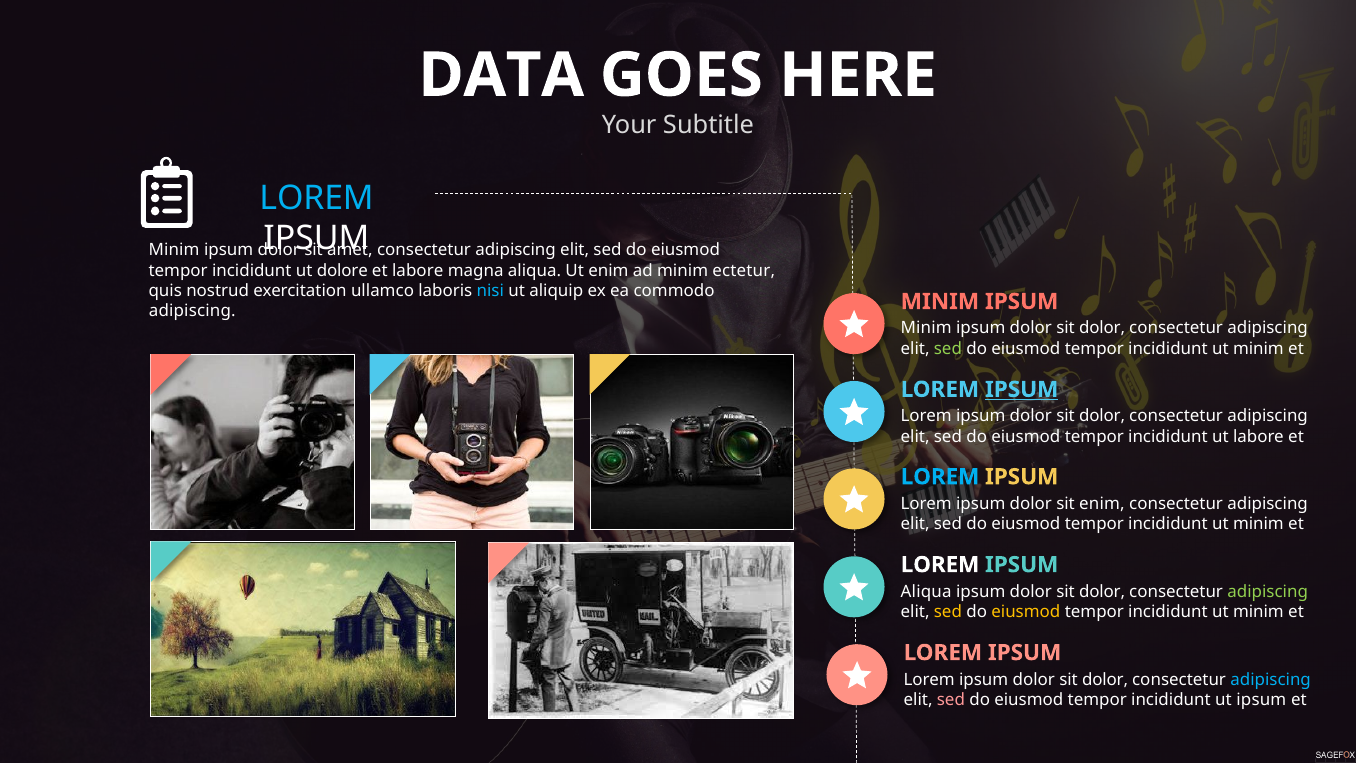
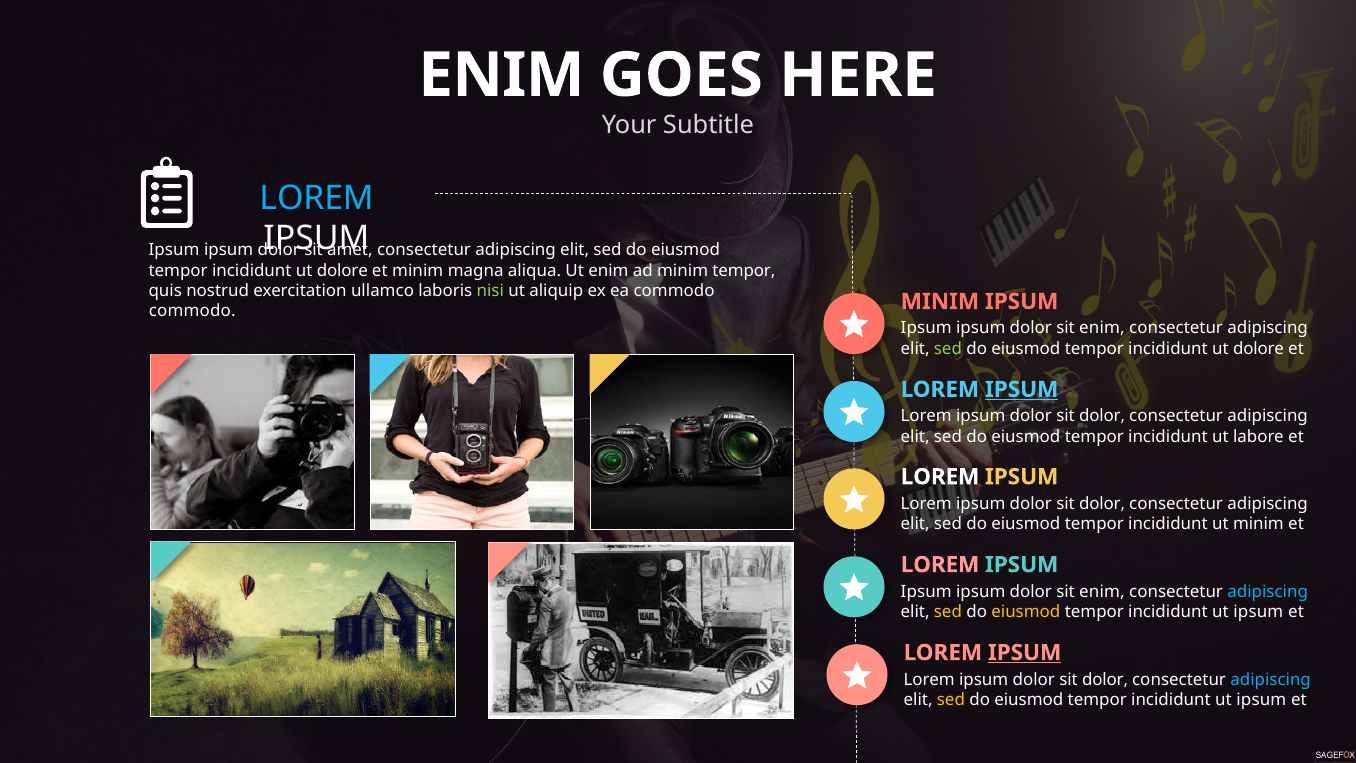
DATA at (501, 75): DATA -> ENIM
Minim at (174, 250): Minim -> Ipsum
et labore: labore -> minim
minim ectetur: ectetur -> tempor
nisi colour: light blue -> light green
adipiscing at (192, 311): adipiscing -> commodo
Minim at (926, 328): Minim -> Ipsum
dolor at (1102, 328): dolor -> enim
minim at (1258, 349): minim -> dolore
LOREM at (940, 477) colour: light blue -> white
enim at (1102, 503): enim -> dolor
LOREM at (940, 565) colour: white -> pink
Aliqua at (926, 591): Aliqua -> Ipsum
dolor at (1102, 591): dolor -> enim
adipiscing at (1268, 591) colour: light green -> light blue
minim at (1258, 612): minim -> ipsum
IPSUM at (1025, 652) underline: none -> present
sed at (951, 700) colour: pink -> yellow
